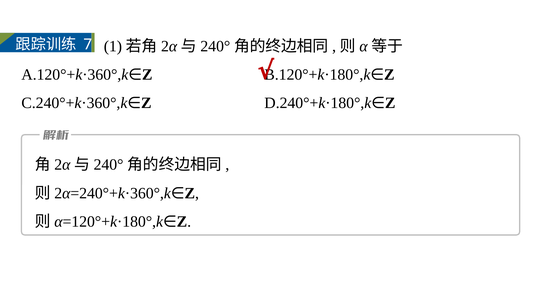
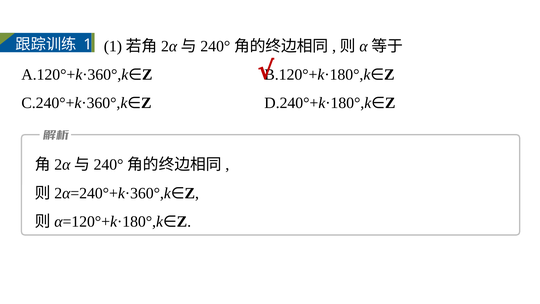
7 at (88, 44): 7 -> 1
